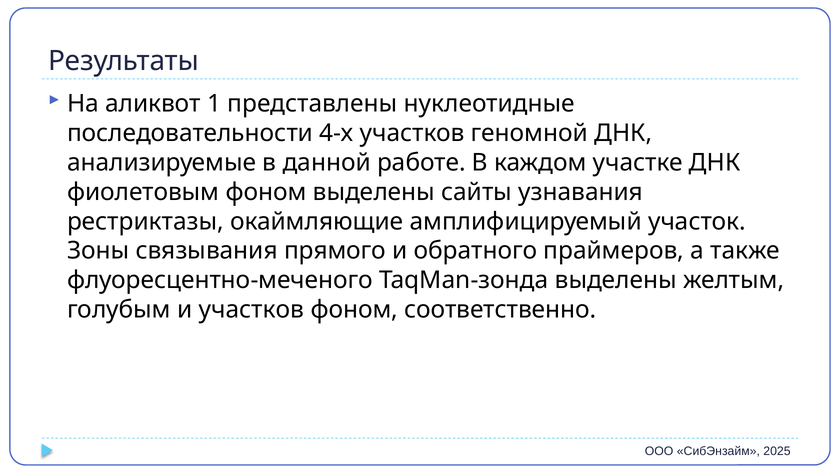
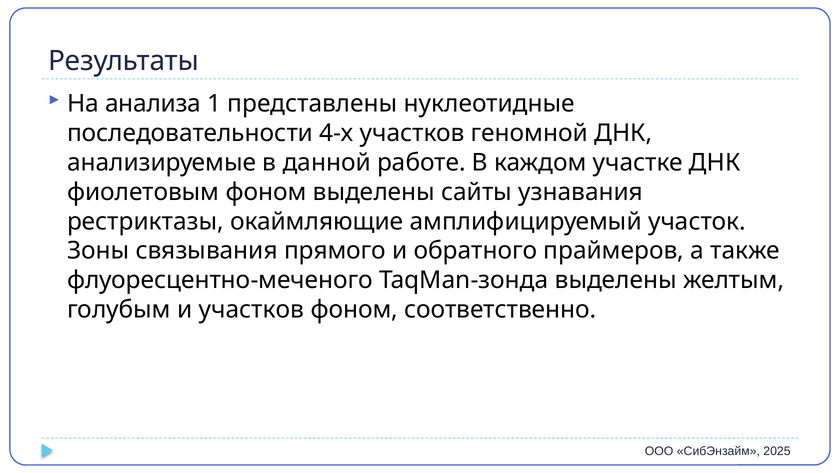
аликвот: аликвот -> анализа
